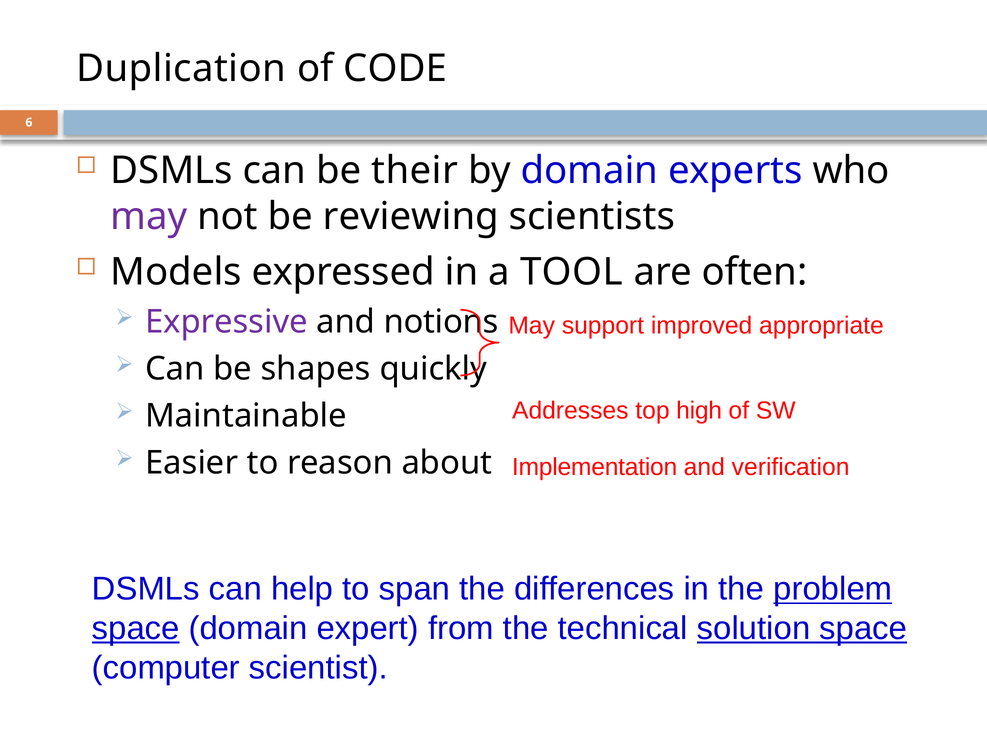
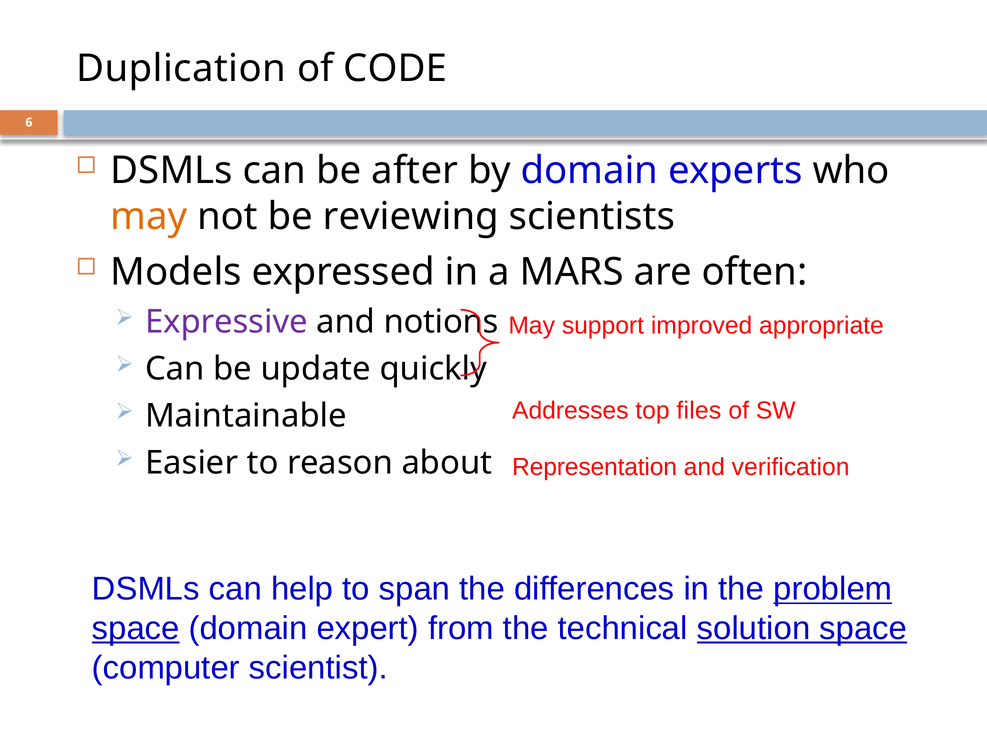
their: their -> after
may at (149, 217) colour: purple -> orange
TOOL: TOOL -> MARS
shapes: shapes -> update
high: high -> files
Implementation: Implementation -> Representation
